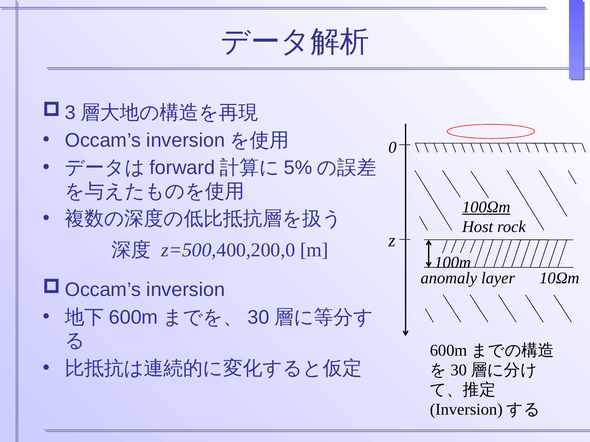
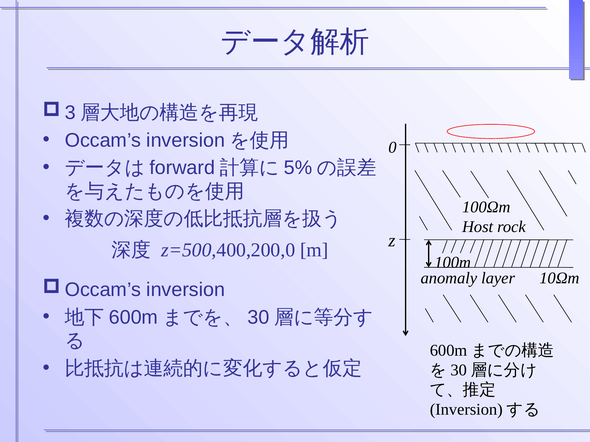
100Ωm underline: present -> none
